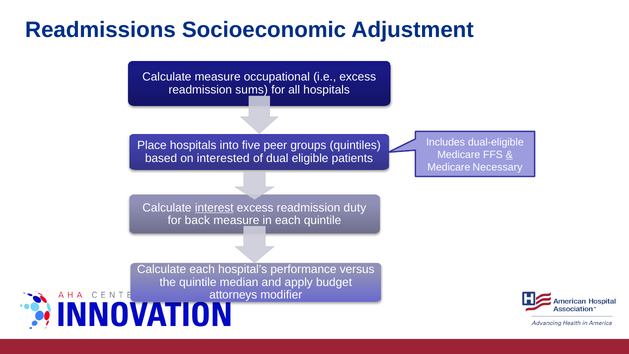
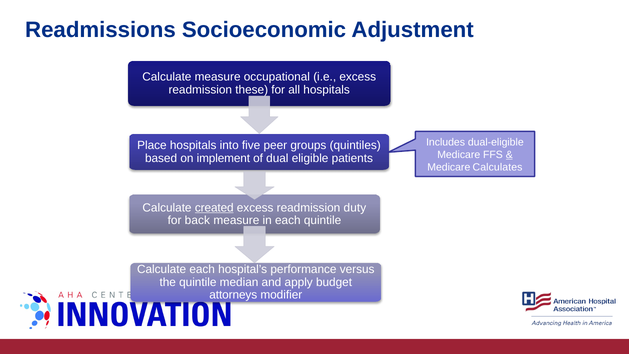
sums: sums -> these
interested: interested -> implement
Necessary: Necessary -> Calculates
interest: interest -> created
